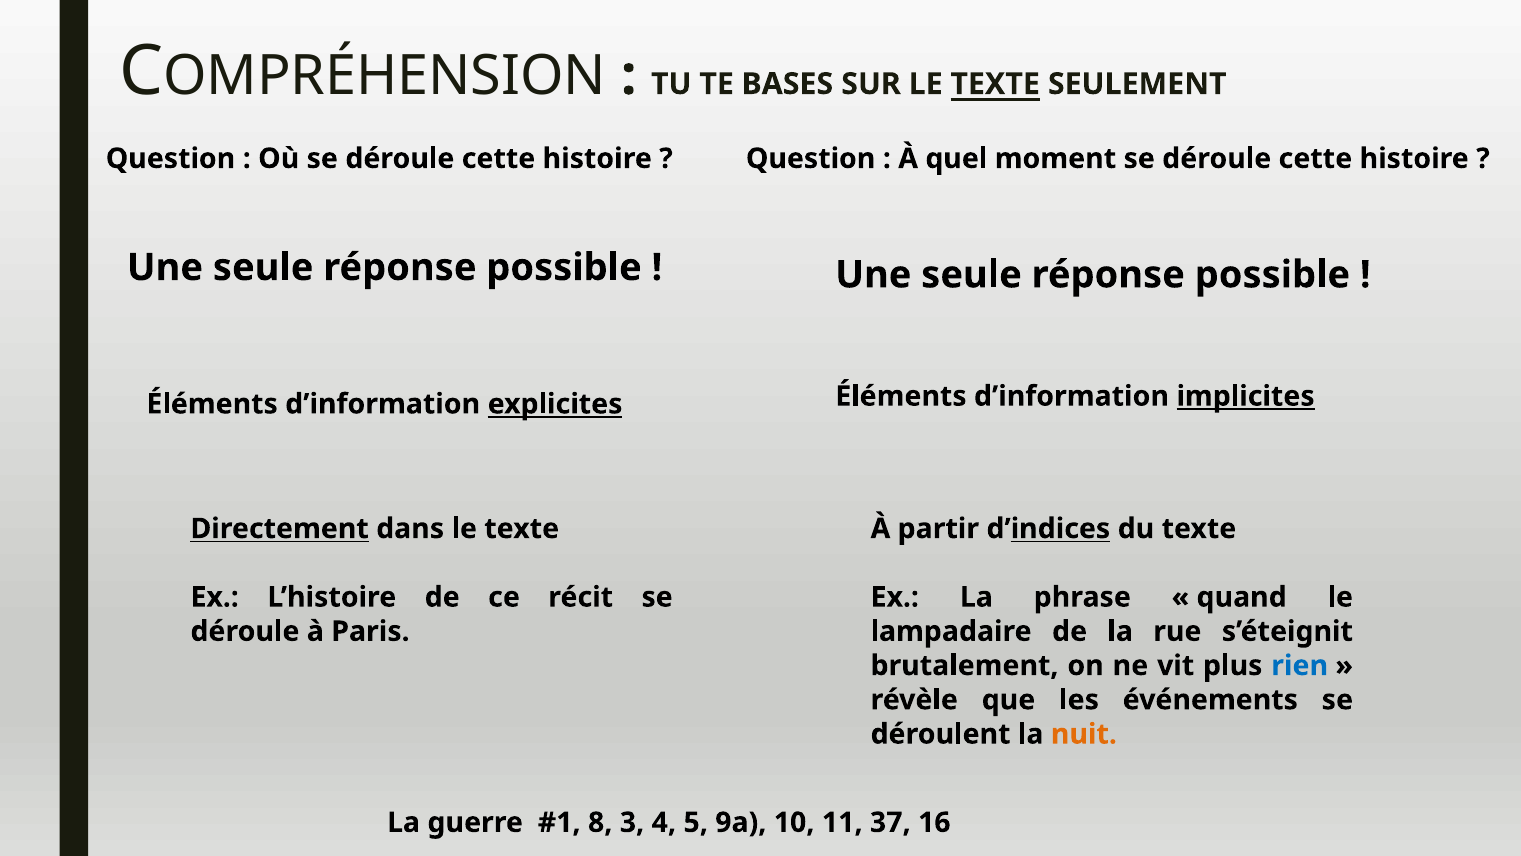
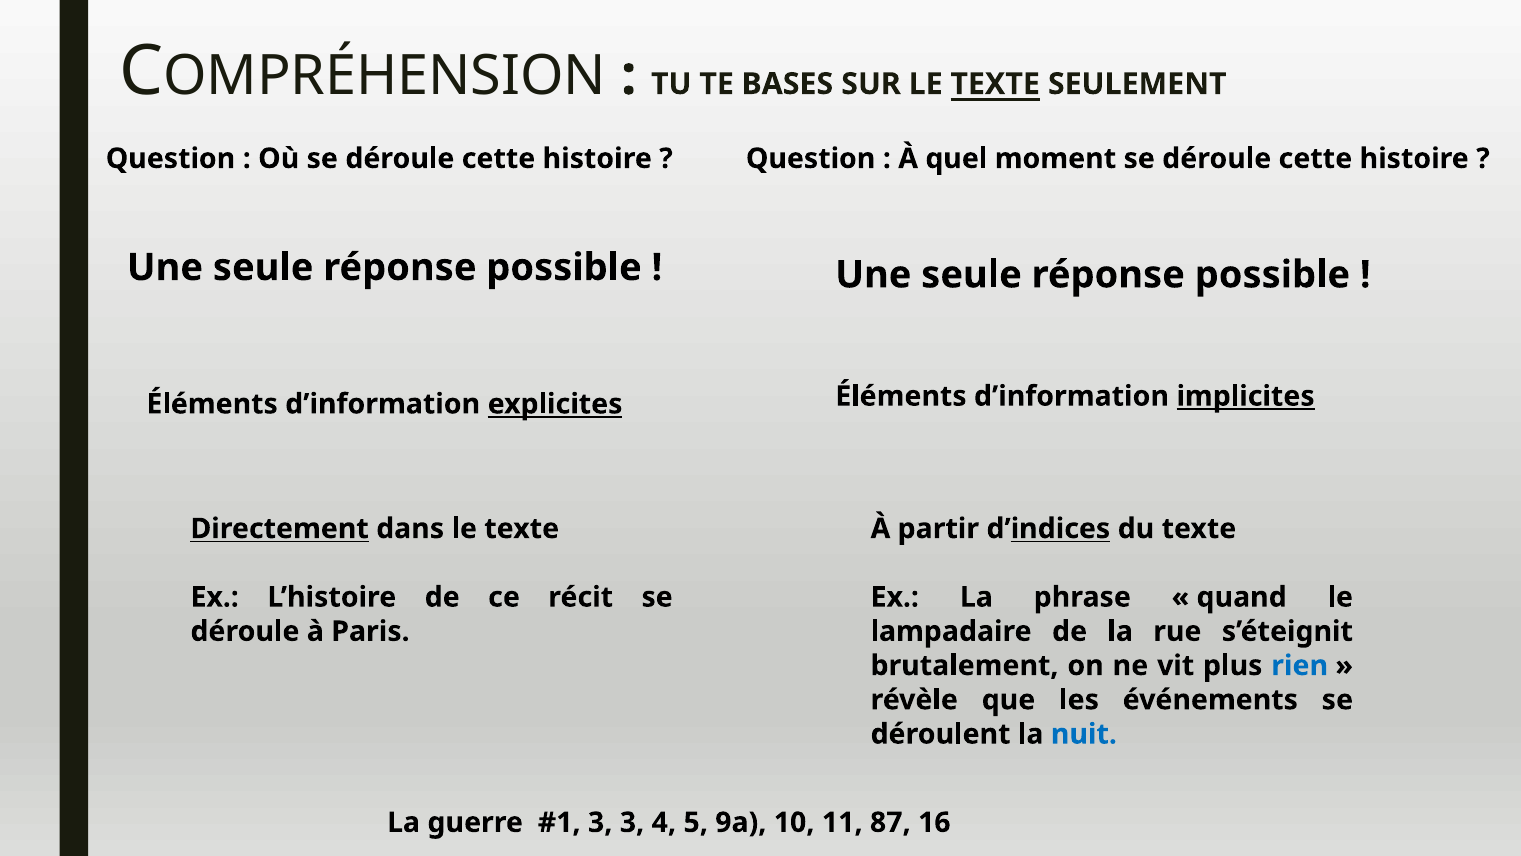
nuit colour: orange -> blue
8 at (600, 822): 8 -> 3
37: 37 -> 87
